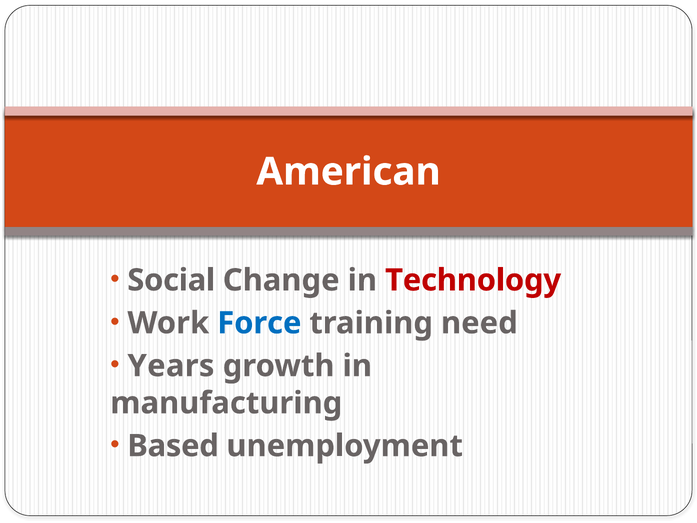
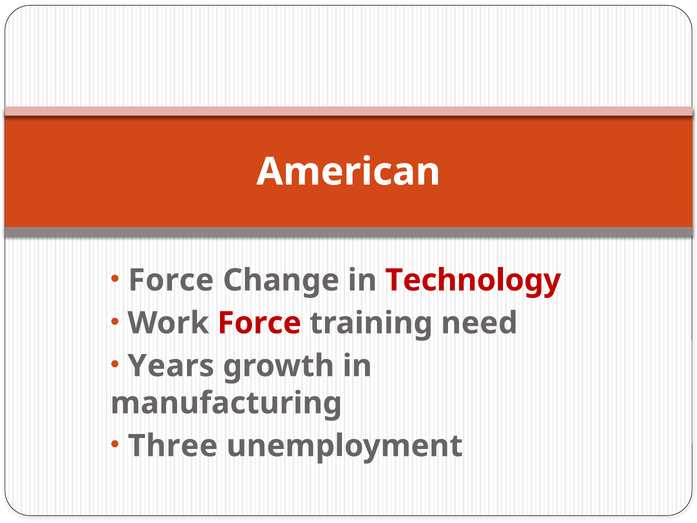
Social at (171, 280): Social -> Force
Force at (259, 323) colour: blue -> red
Based: Based -> Three
